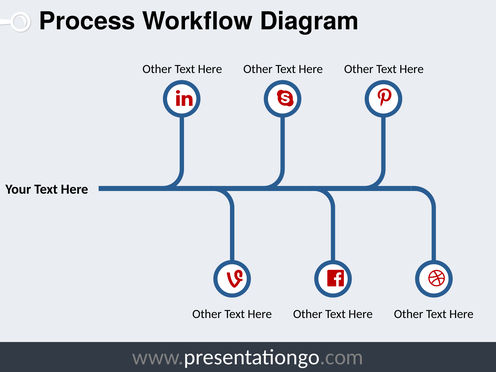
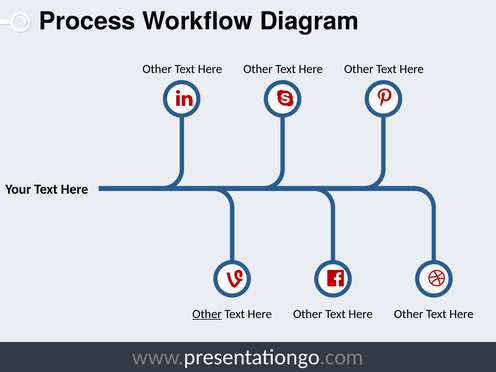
Other at (207, 314) underline: none -> present
